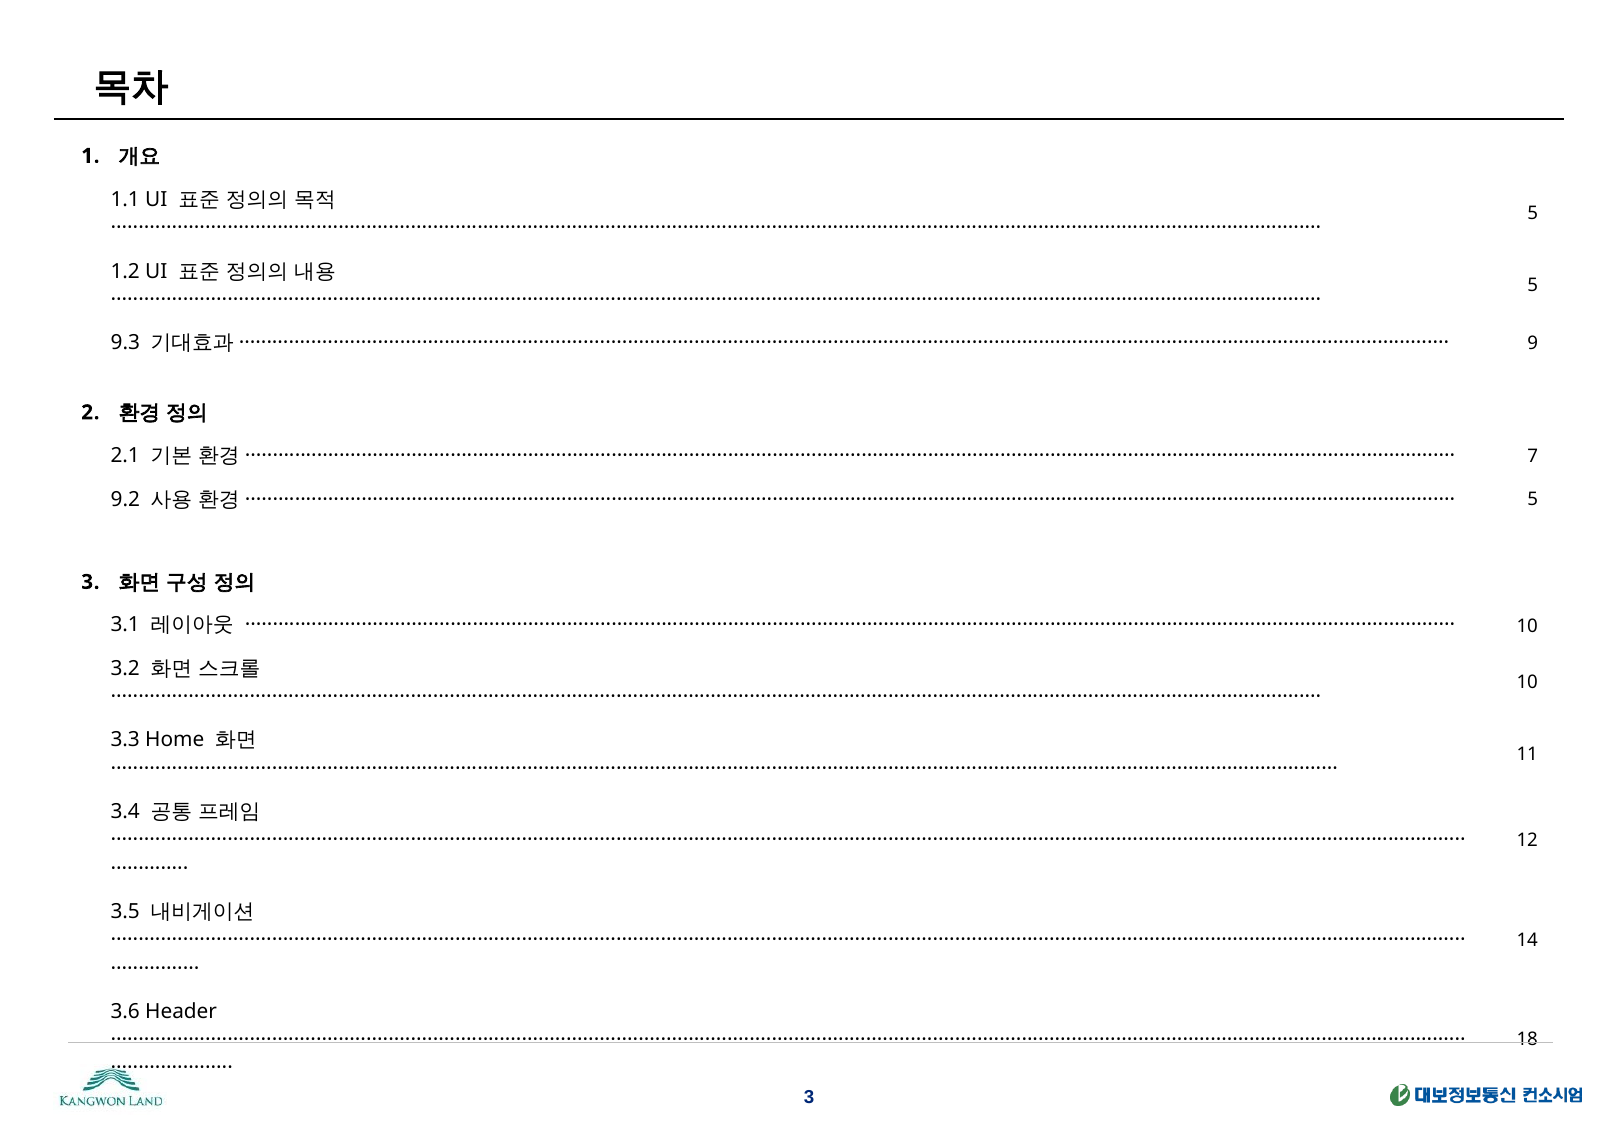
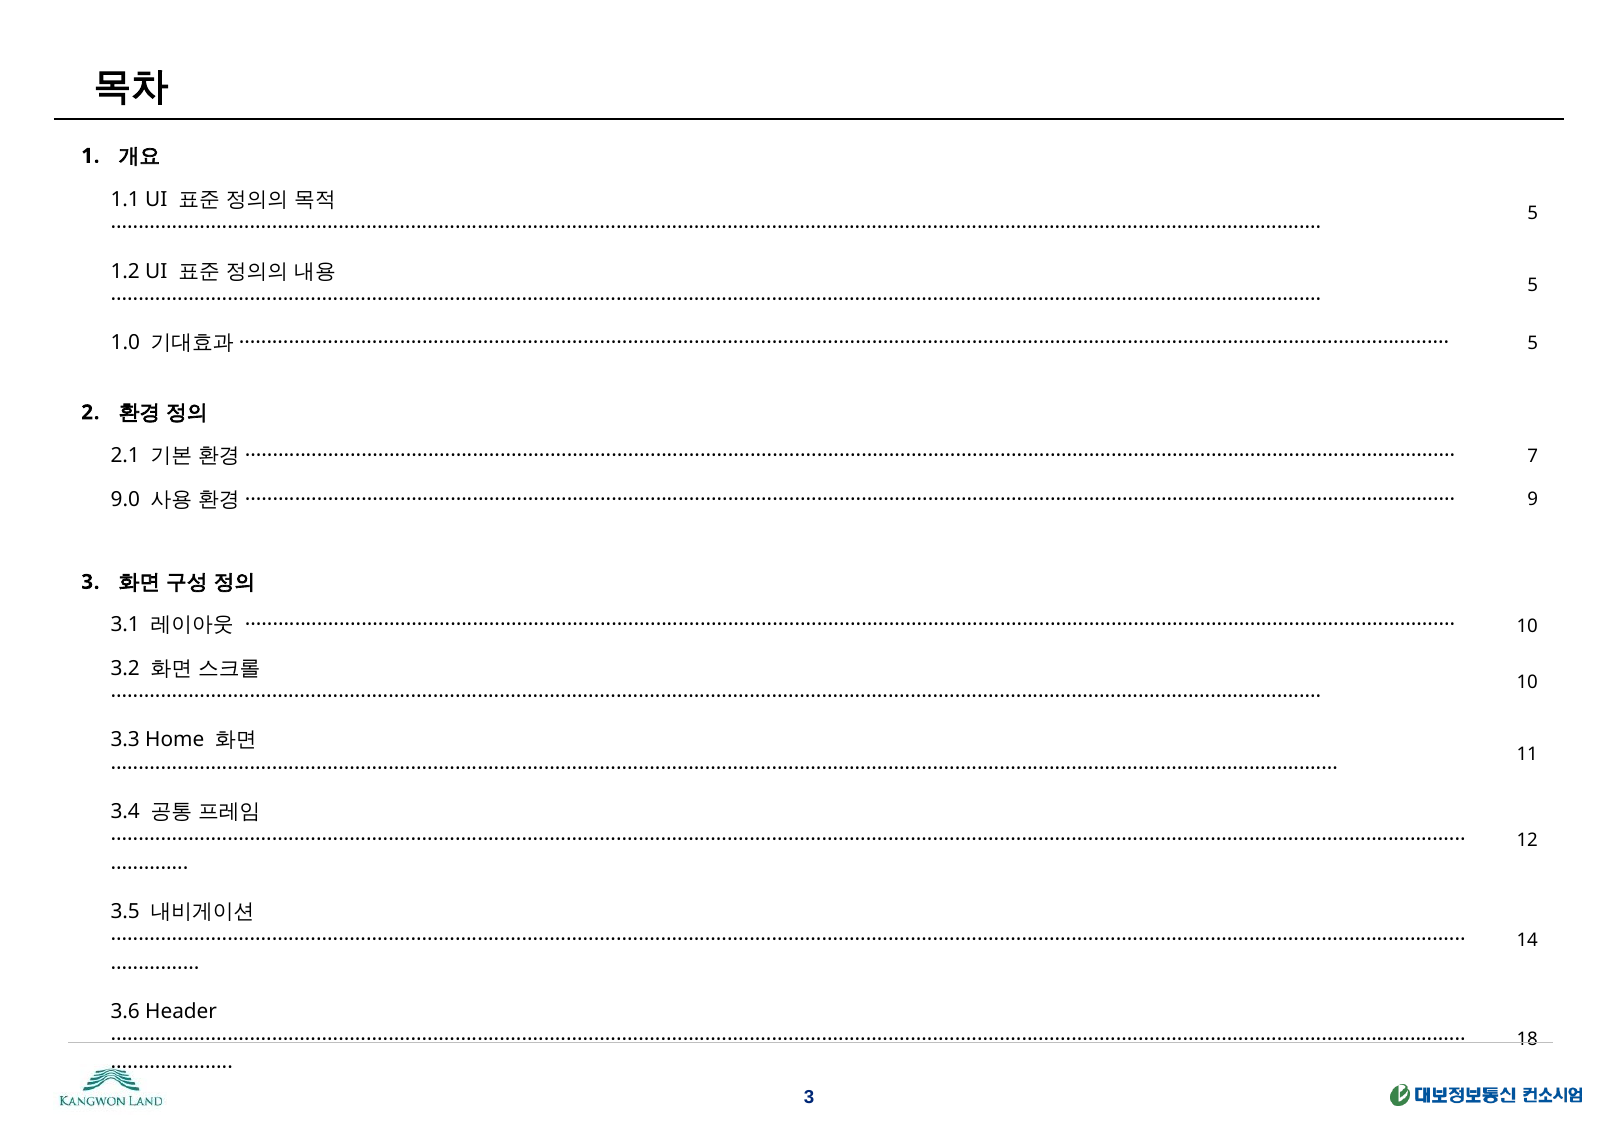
9.3: 9.3 -> 1.0
9 at (1533, 343): 9 -> 5
9.2: 9.2 -> 9.0
5 at (1533, 499): 5 -> 9
